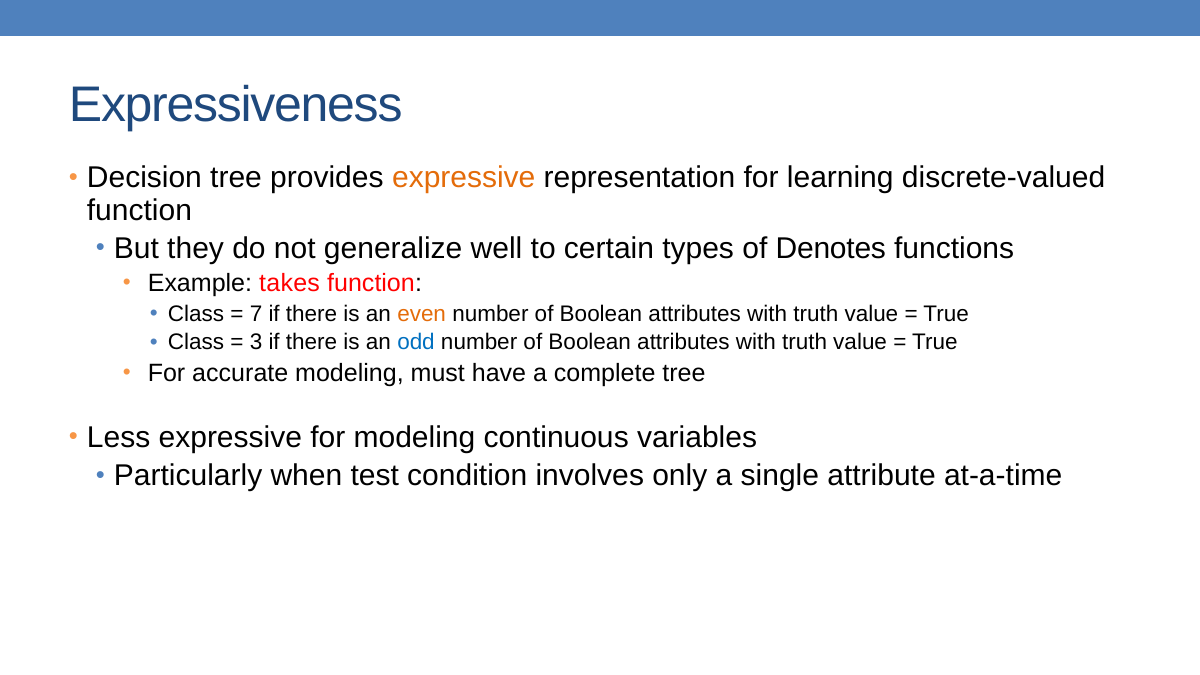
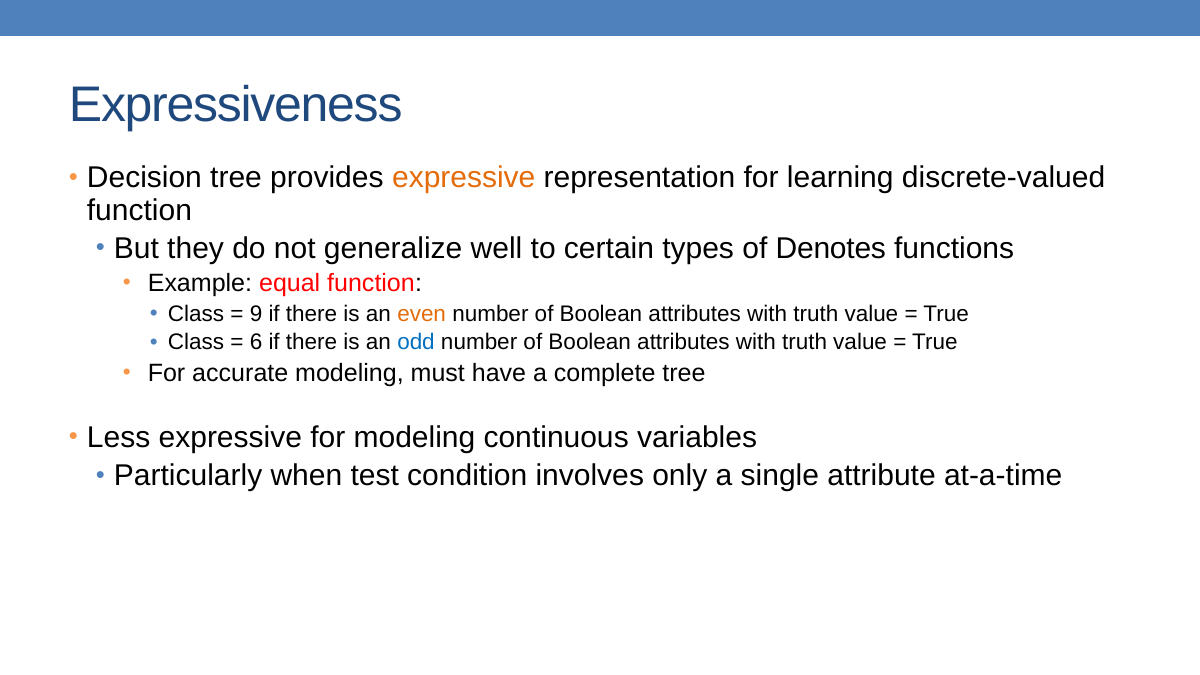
takes: takes -> equal
7: 7 -> 9
3: 3 -> 6
